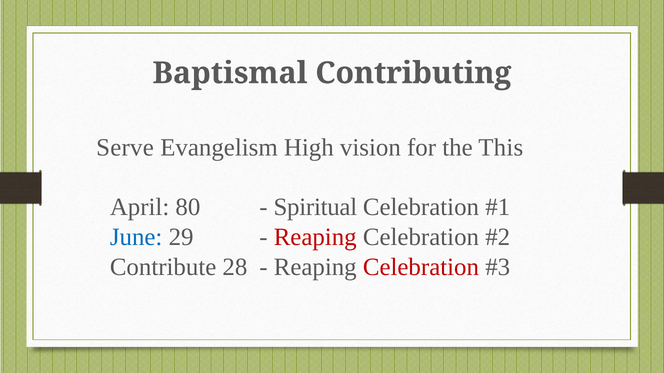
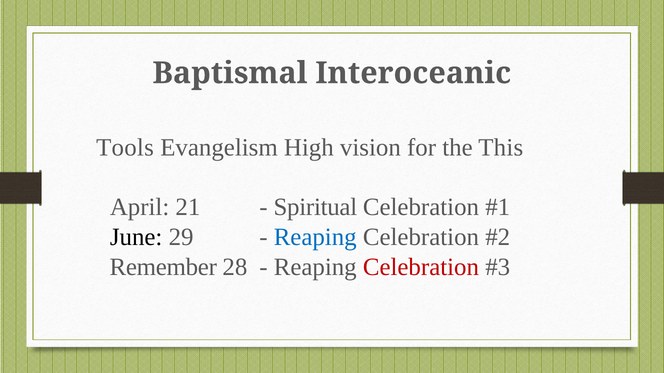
Contributing: Contributing -> Interoceanic
Serve: Serve -> Tools
80: 80 -> 21
June colour: blue -> black
Reaping at (315, 237) colour: red -> blue
Contribute: Contribute -> Remember
